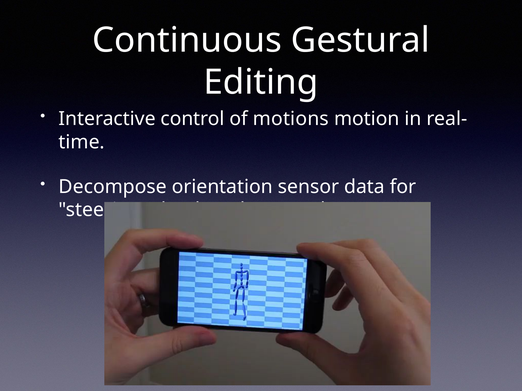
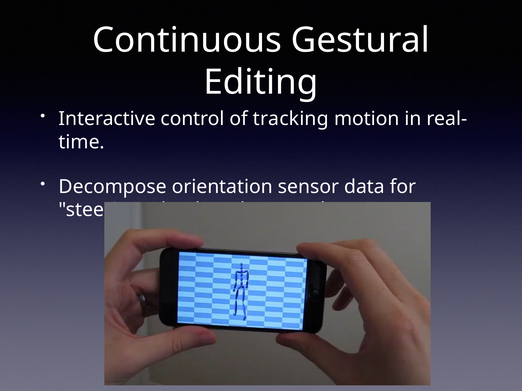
motions: motions -> tracking
